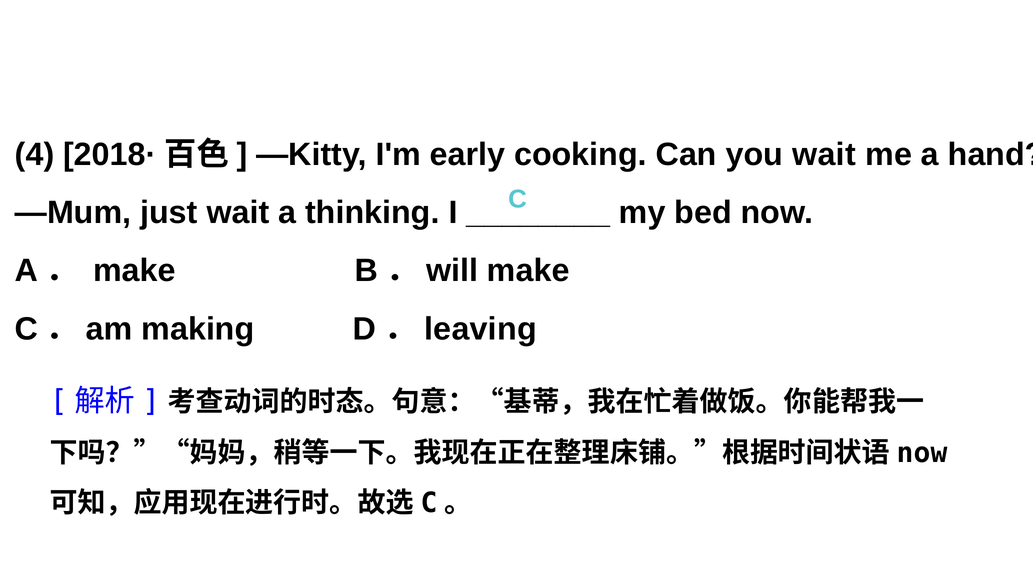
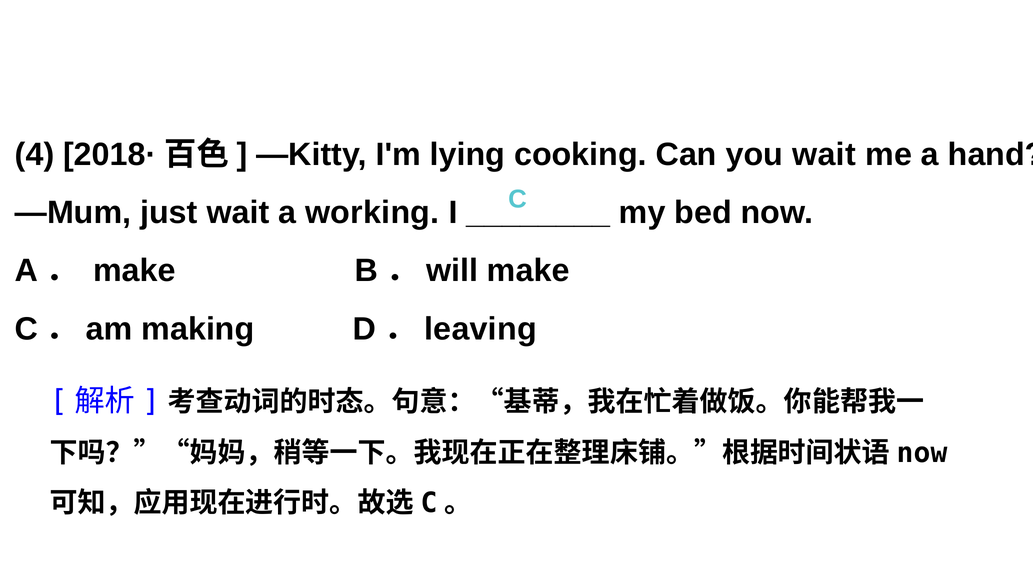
early: early -> lying
thinking: thinking -> working
